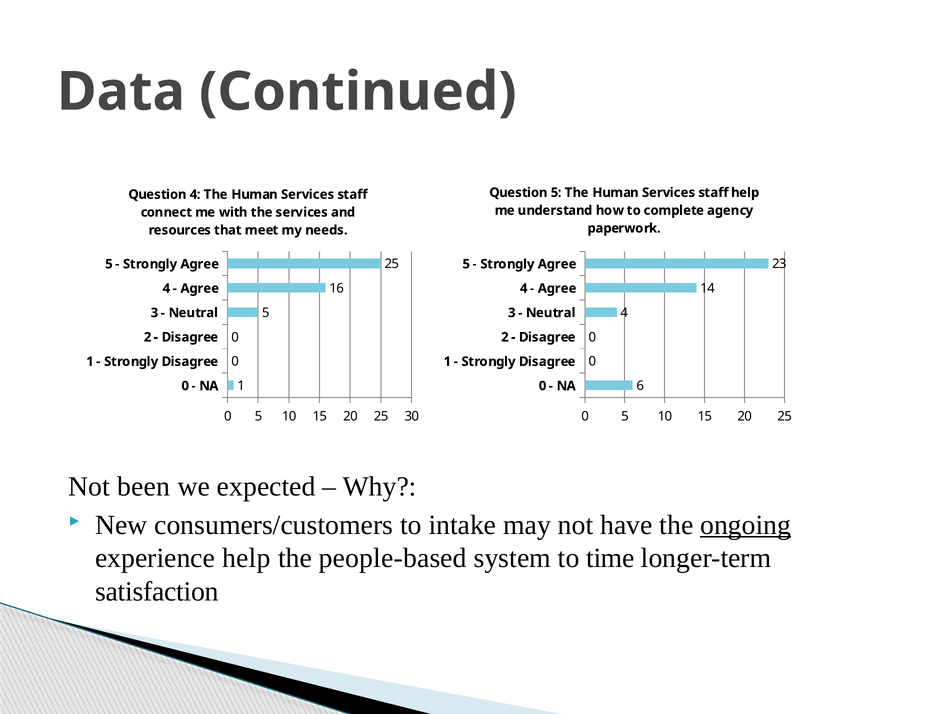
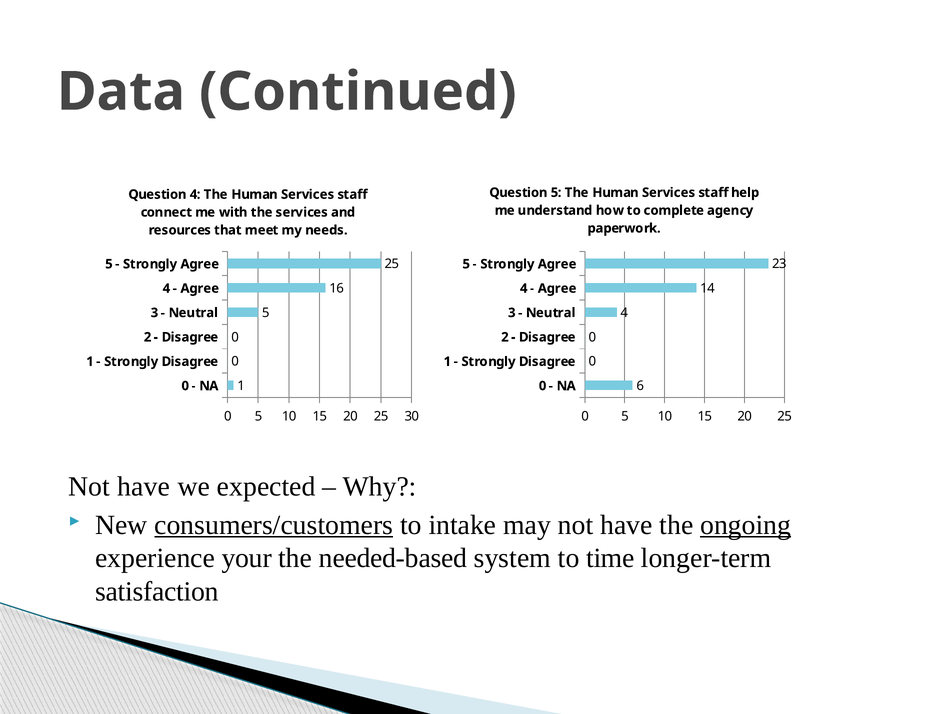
been at (144, 486): been -> have
consumers/customers underline: none -> present
experience help: help -> your
people-based: people-based -> needed-based
